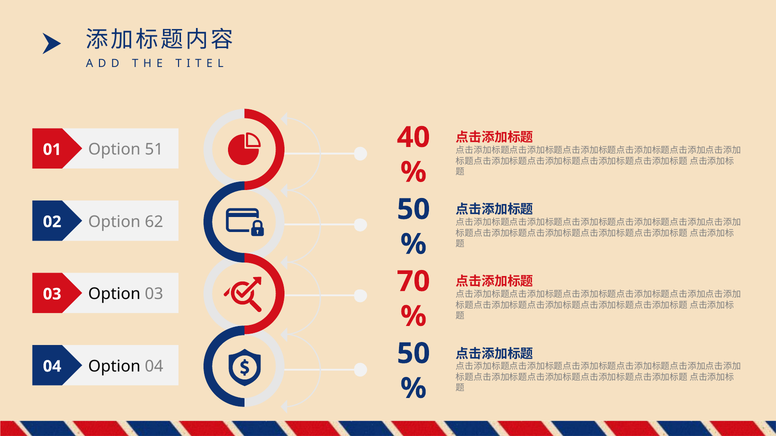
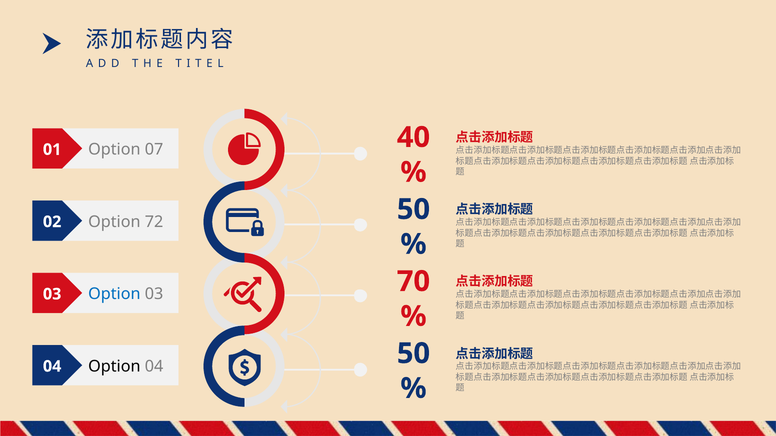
51: 51 -> 07
62: 62 -> 72
Option at (114, 294) colour: black -> blue
